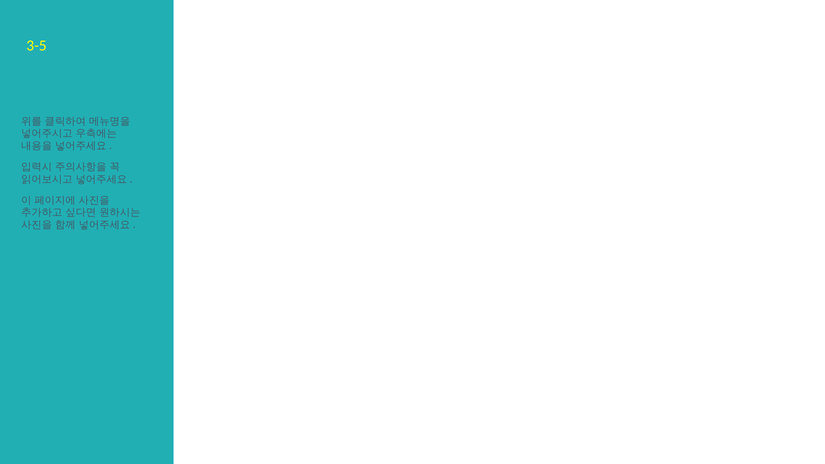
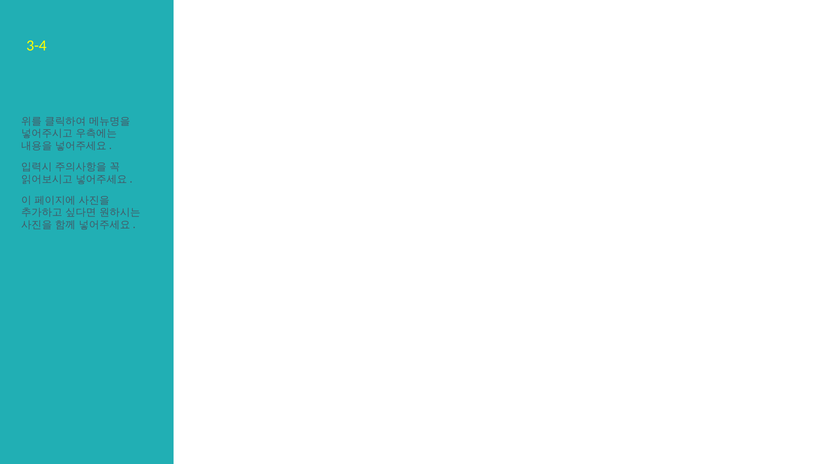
3-5: 3-5 -> 3-4
